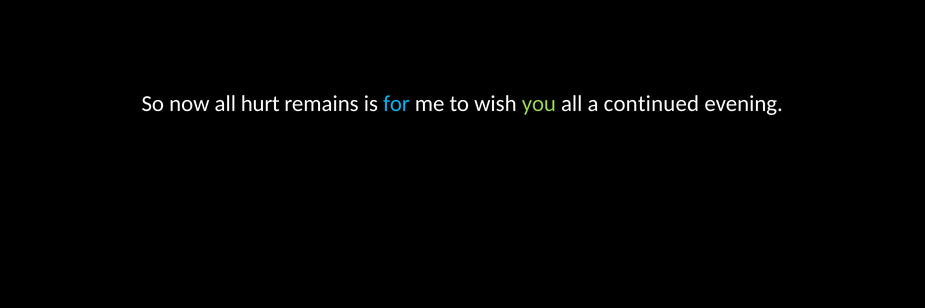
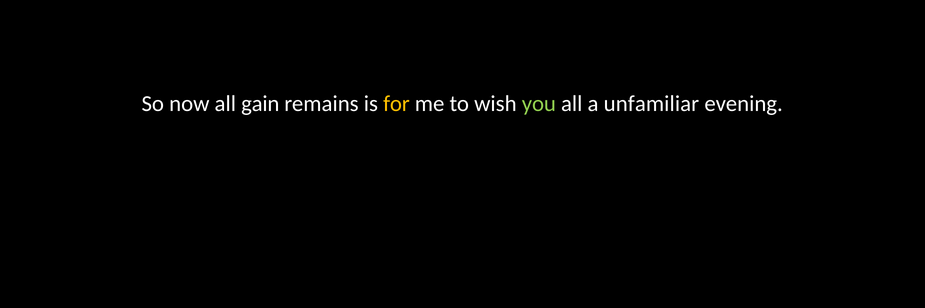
hurt: hurt -> gain
for colour: light blue -> yellow
continued: continued -> unfamiliar
